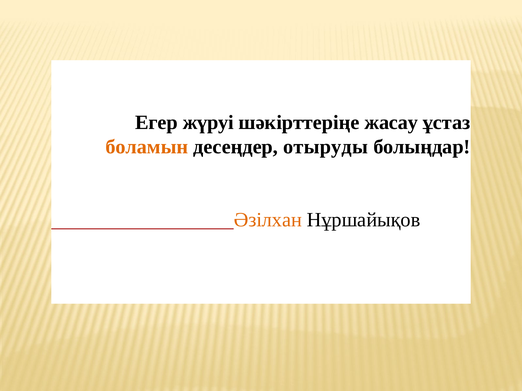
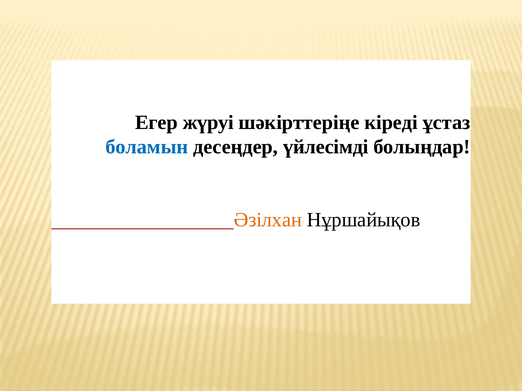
жасау: жасау -> кіреді
боламын colour: orange -> blue
отыруды: отыруды -> үйлесімді
